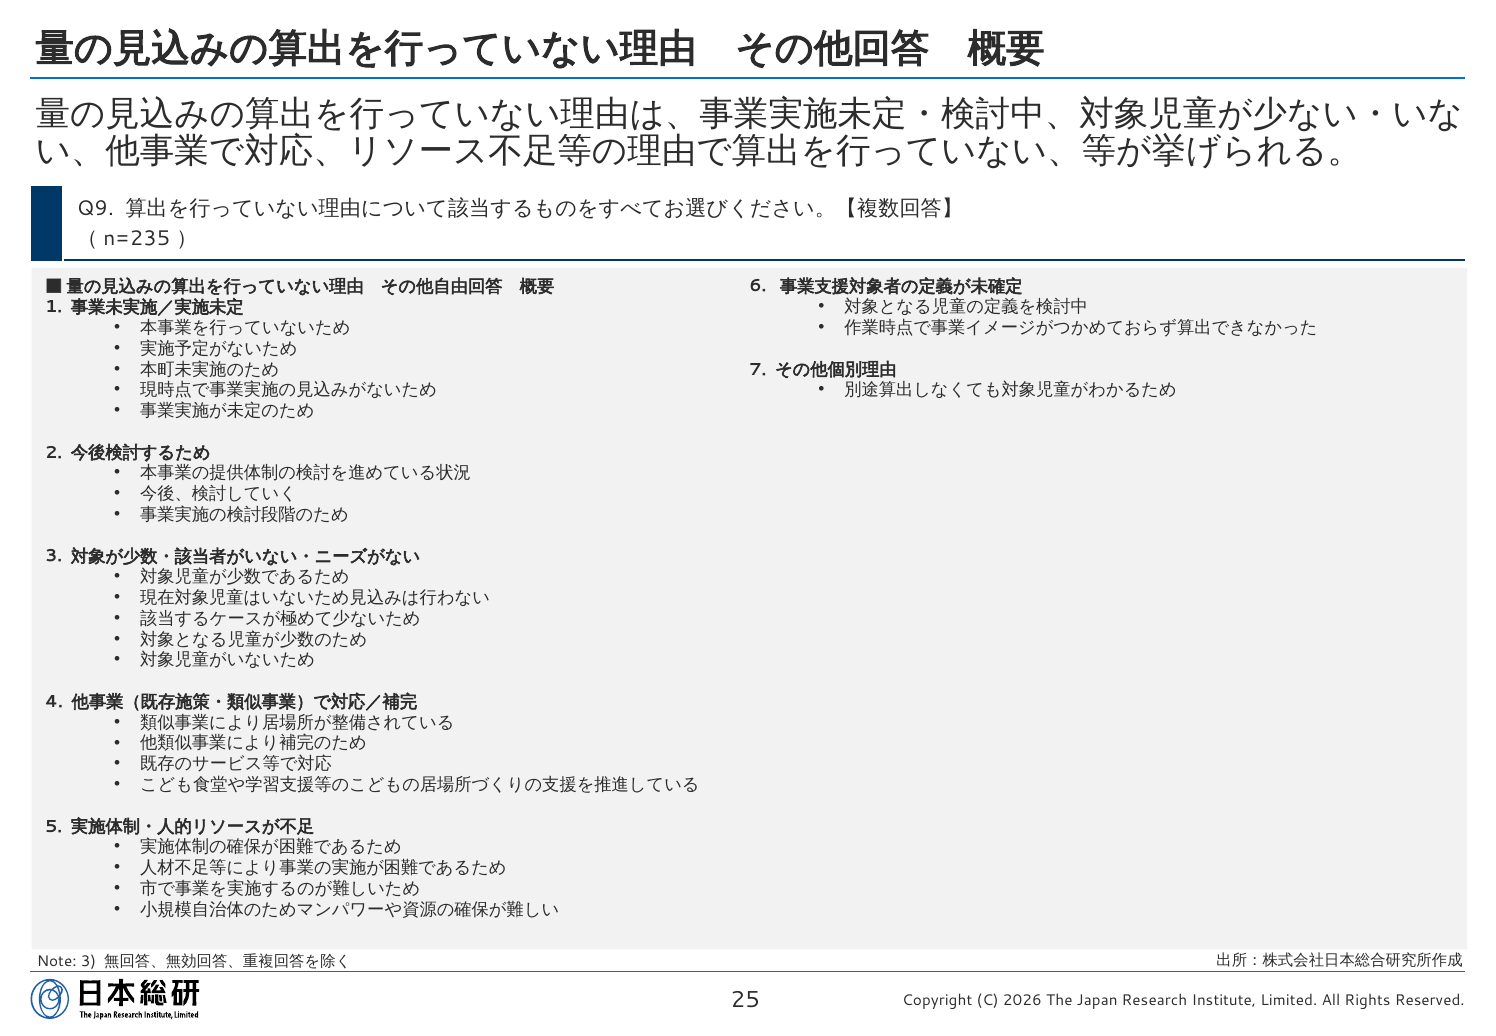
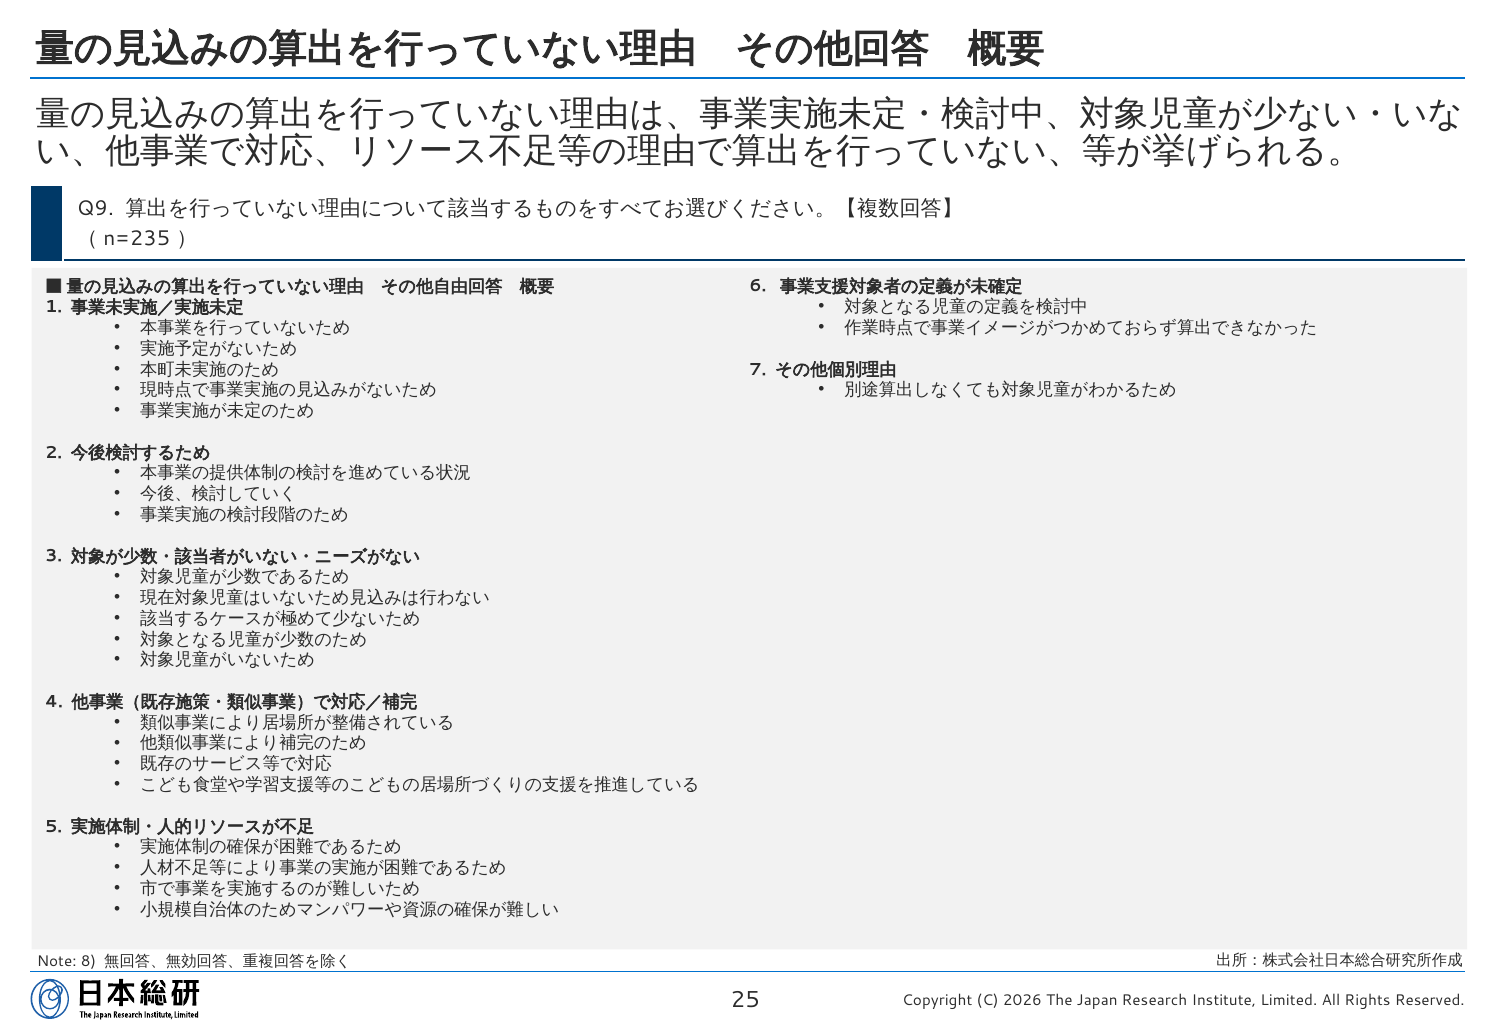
Note 3: 3 -> 8
